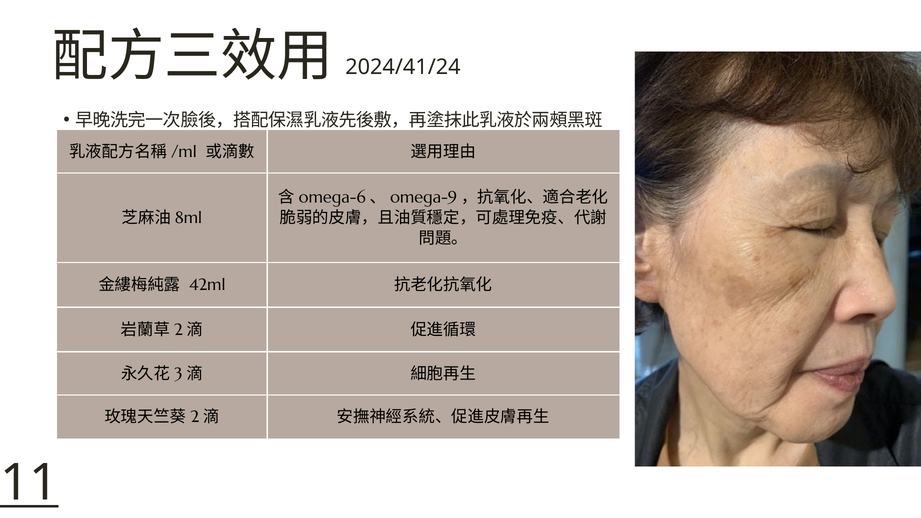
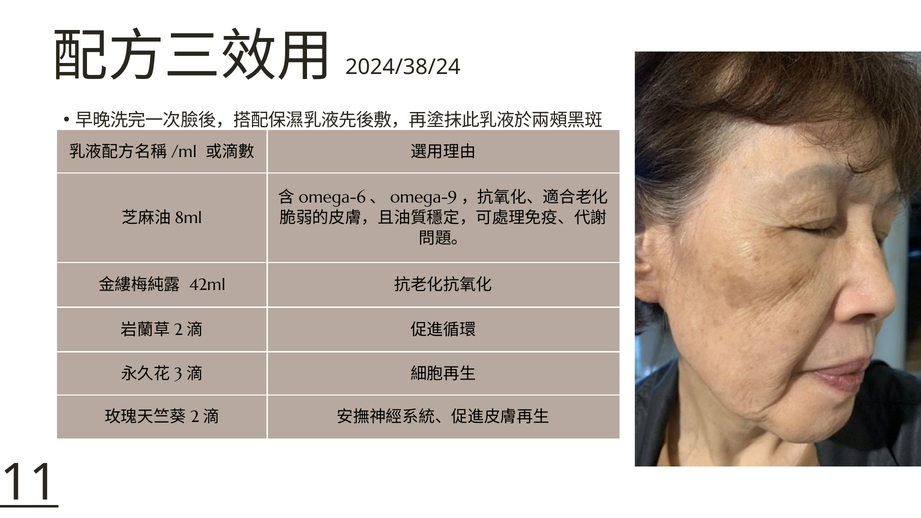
2024/41/24: 2024/41/24 -> 2024/38/24
